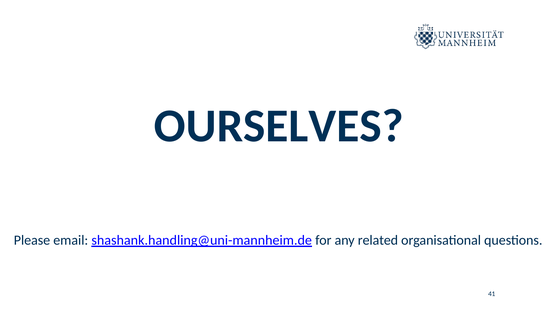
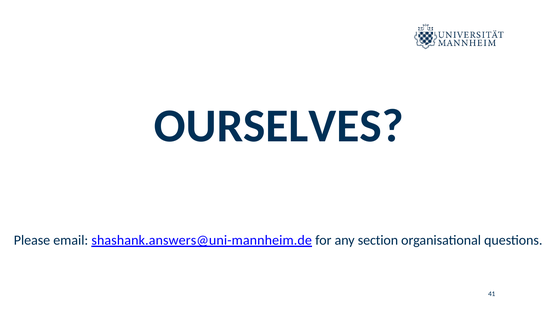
shashank.handling@uni-mannheim.de: shashank.handling@uni-mannheim.de -> shashank.answers@uni-mannheim.de
related: related -> section
